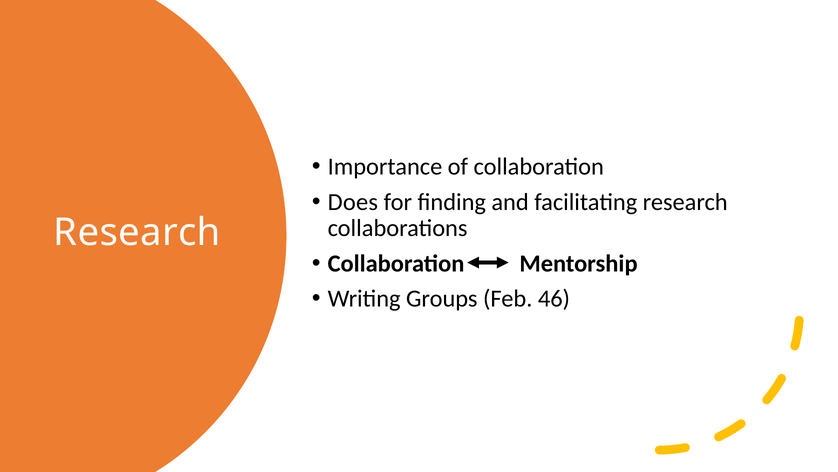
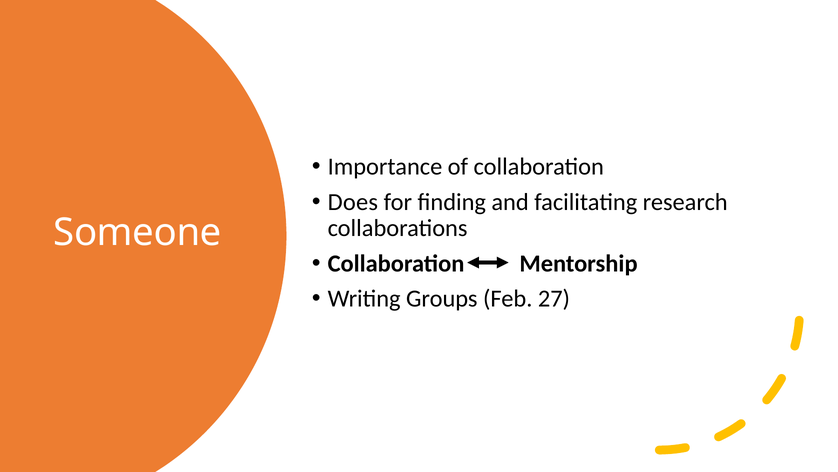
Research at (137, 232): Research -> Someone
46: 46 -> 27
